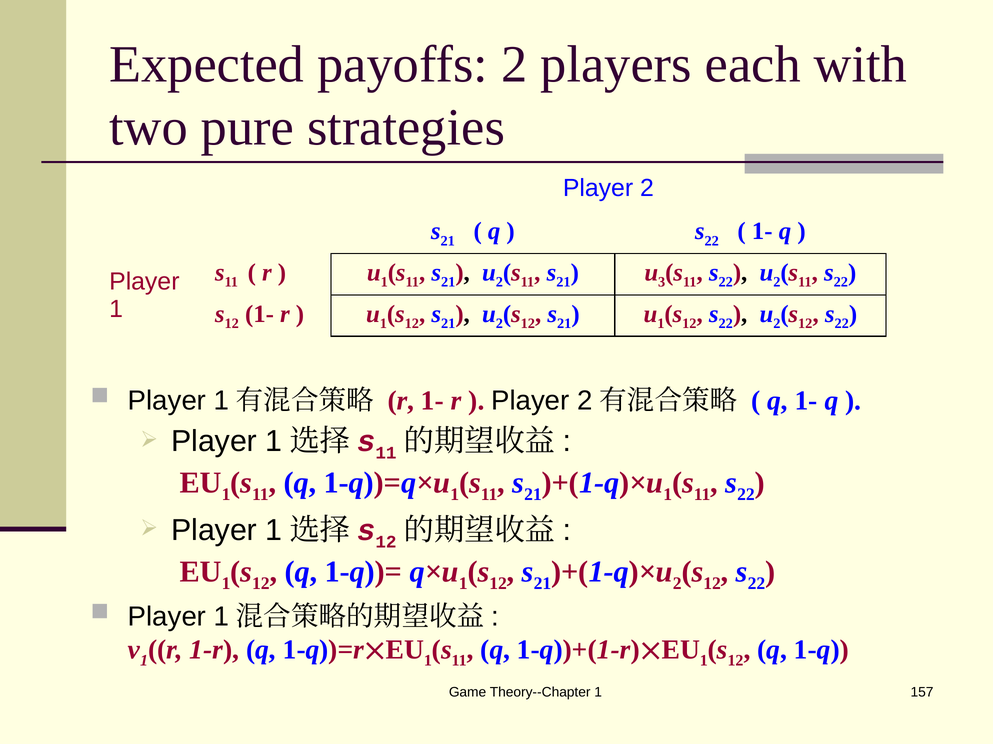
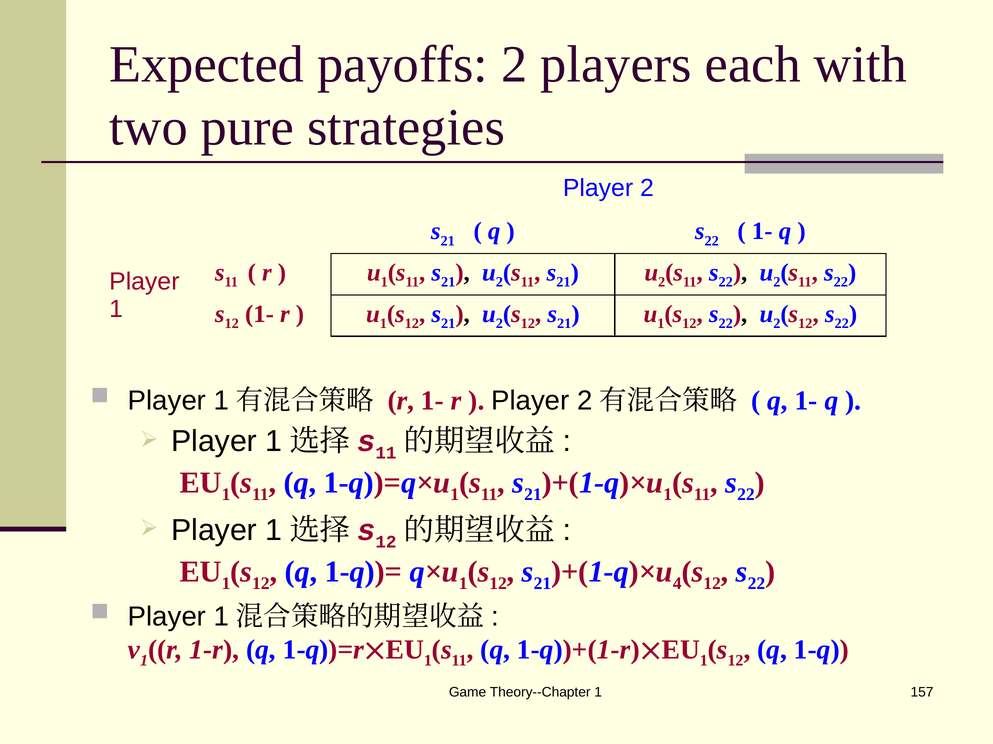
3 at (662, 282): 3 -> 2
2 at (677, 584): 2 -> 4
